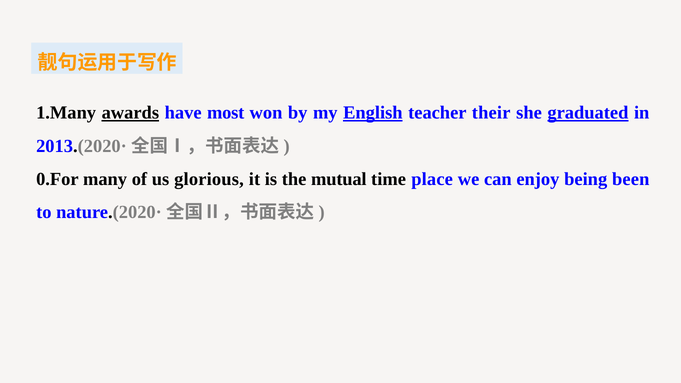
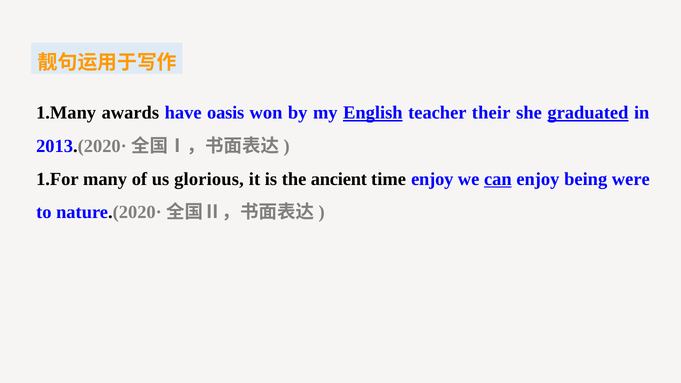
awards underline: present -> none
most: most -> oasis
0.For: 0.For -> 1.For
mutual: mutual -> ancient
time place: place -> enjoy
can underline: none -> present
been: been -> were
